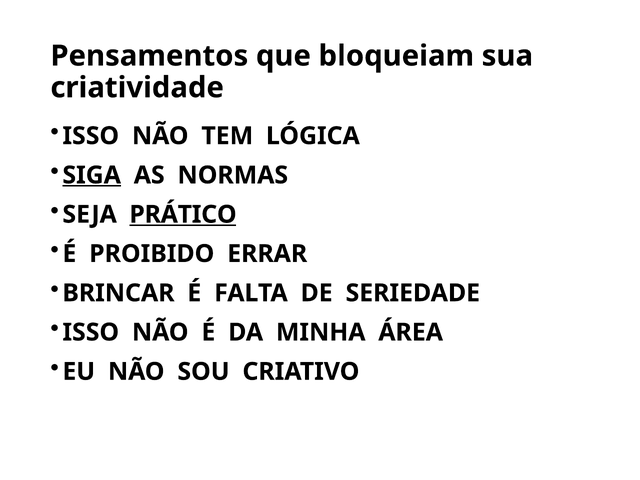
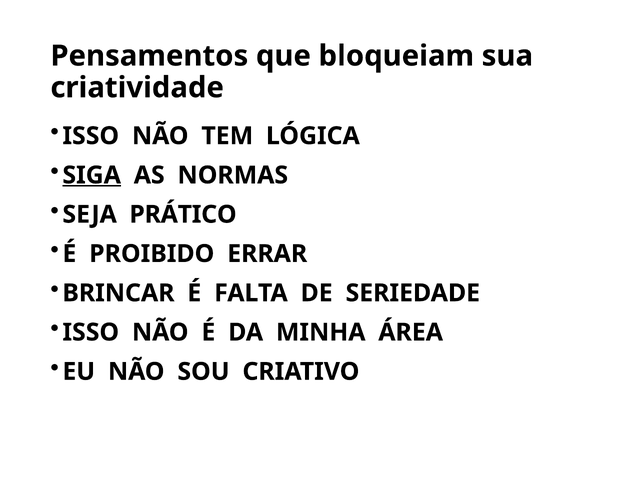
PRÁTICO underline: present -> none
